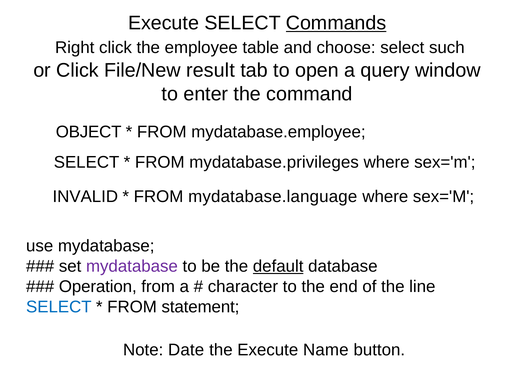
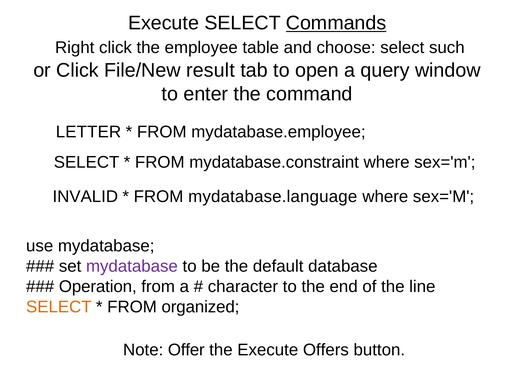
OBJECT: OBJECT -> LETTER
mydatabase.privileges: mydatabase.privileges -> mydatabase.constraint
default underline: present -> none
SELECT at (59, 306) colour: blue -> orange
statement: statement -> organized
Date: Date -> Offer
Name: Name -> Offers
